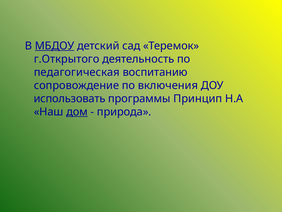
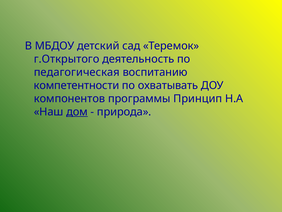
МБДОУ underline: present -> none
сопровождение: сопровождение -> компетентности
включения: включения -> охватывать
использовать: использовать -> компонентов
